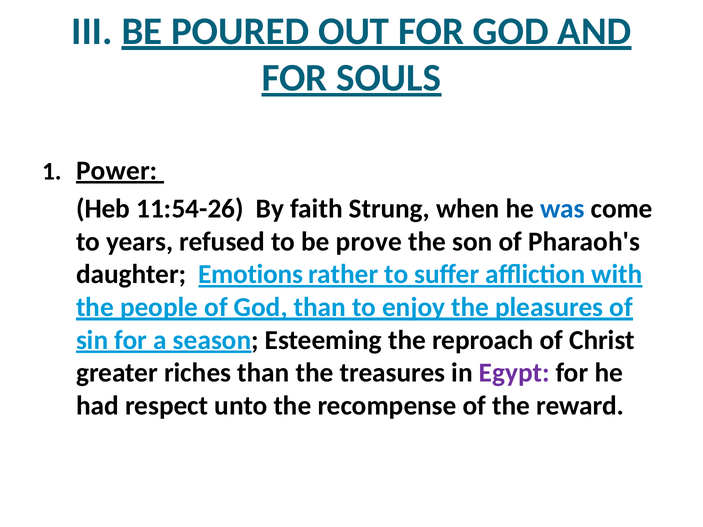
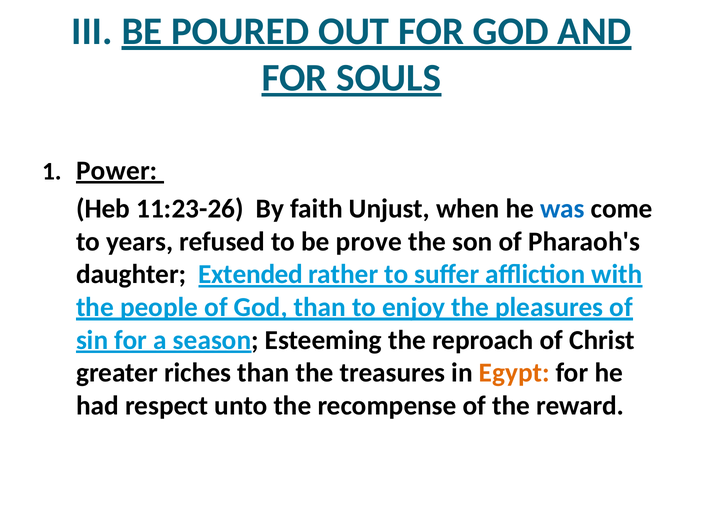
11:54-26: 11:54-26 -> 11:23-26
Strung: Strung -> Unjust
Emotions: Emotions -> Extended
Egypt colour: purple -> orange
